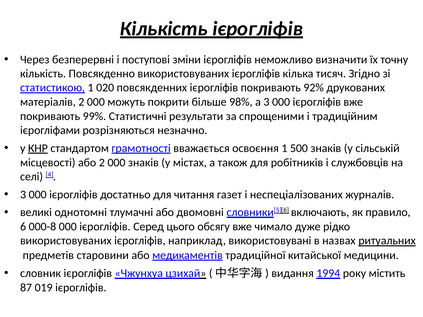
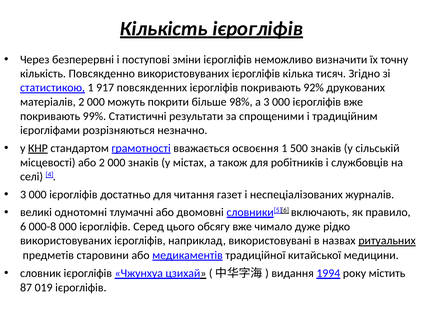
020: 020 -> 917
